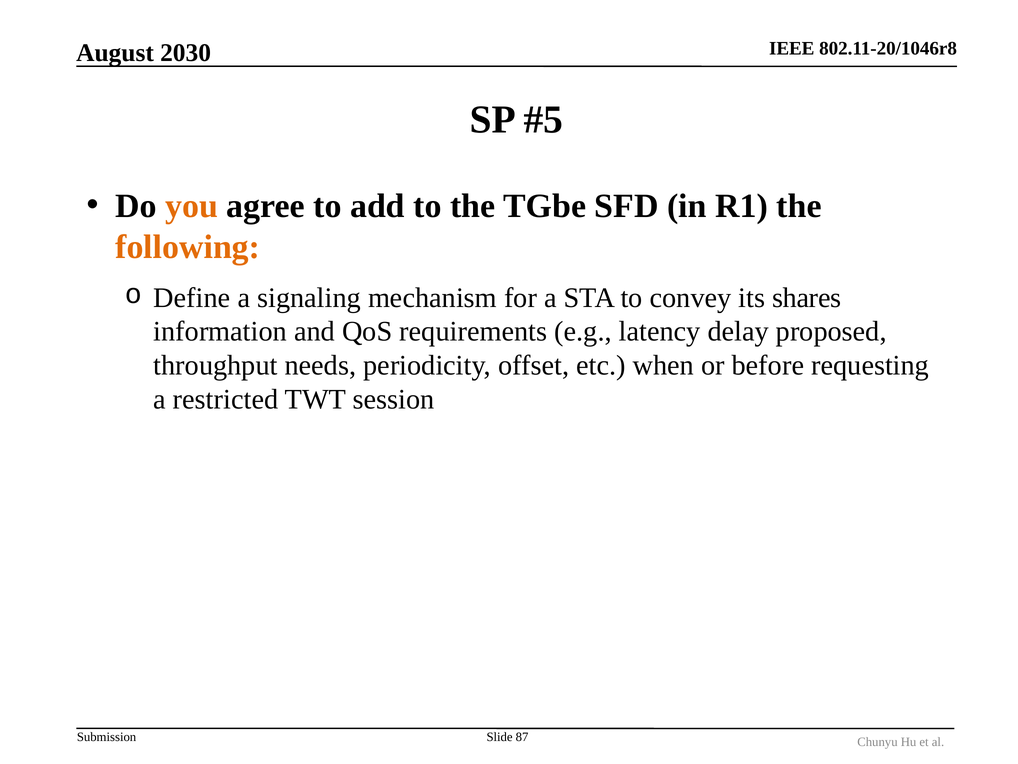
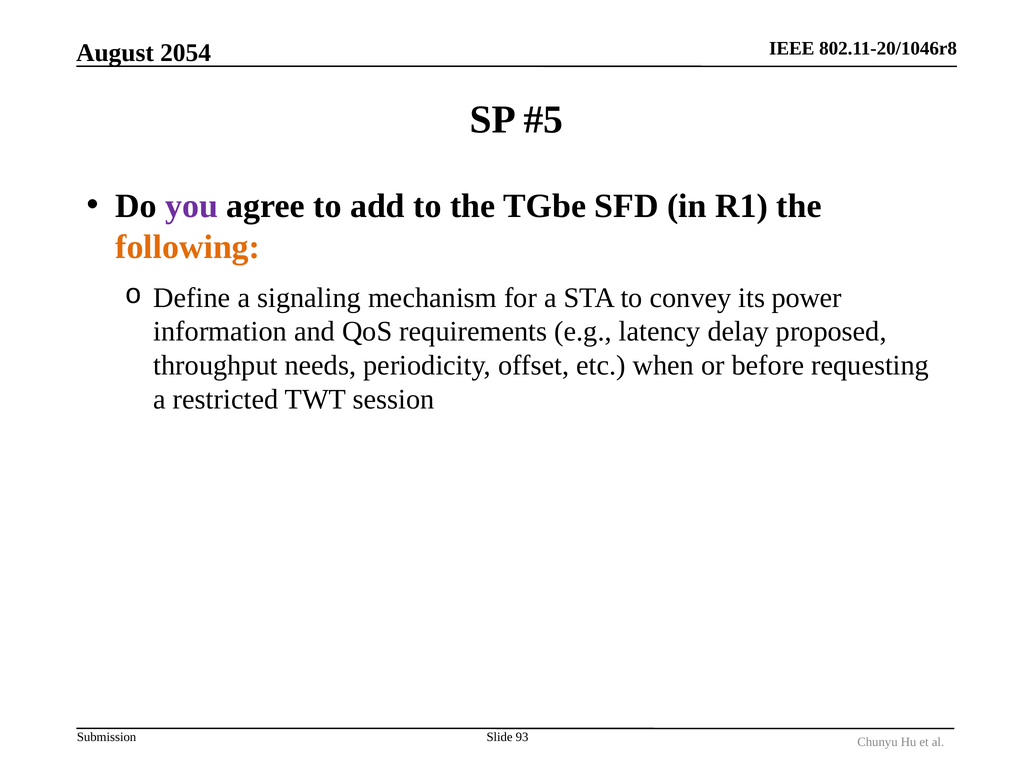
2030: 2030 -> 2054
you colour: orange -> purple
shares: shares -> power
87: 87 -> 93
